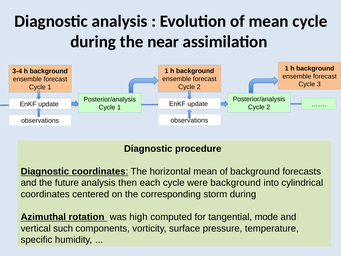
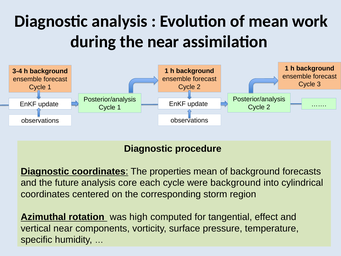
mean cycle: cycle -> work
horizontal: horizontal -> properties
then: then -> core
storm during: during -> region
mode: mode -> effect
vertical such: such -> near
